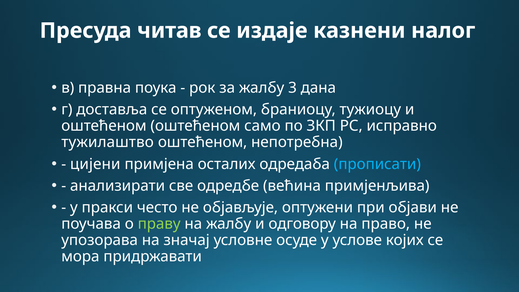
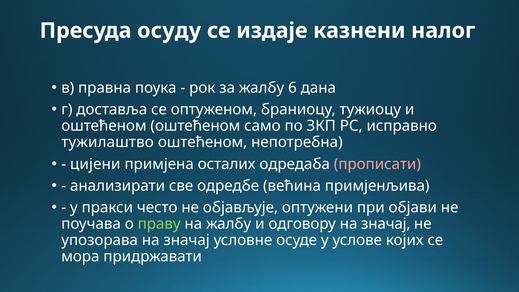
читав: читав -> осуду
3: 3 -> 6
прописати colour: light blue -> pink
одговору на право: право -> значај
